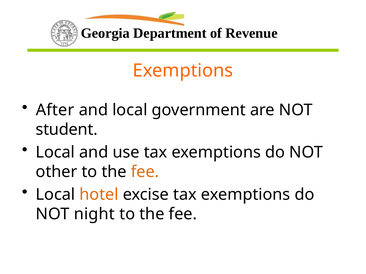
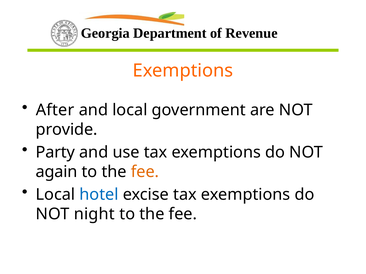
student: student -> provide
Local at (55, 153): Local -> Party
other: other -> again
hotel colour: orange -> blue
